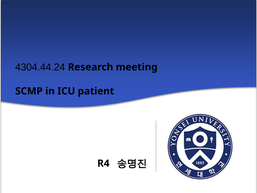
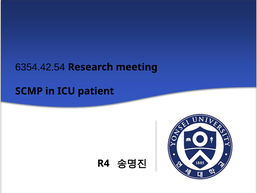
4304.44.24: 4304.44.24 -> 6354.42.54
